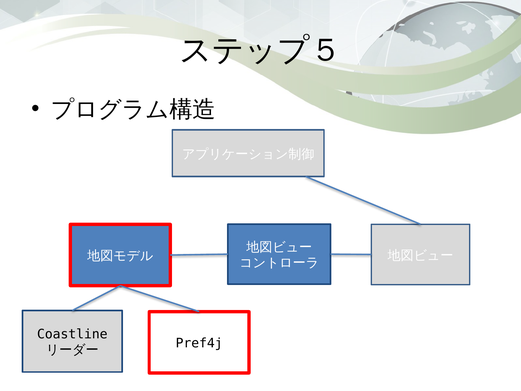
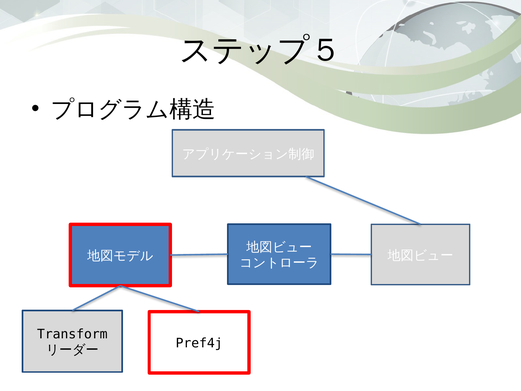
Coastline: Coastline -> Transform
